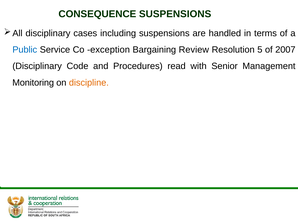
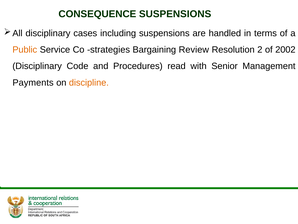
Public colour: blue -> orange
exception: exception -> strategies
5: 5 -> 2
2007: 2007 -> 2002
Monitoring: Monitoring -> Payments
